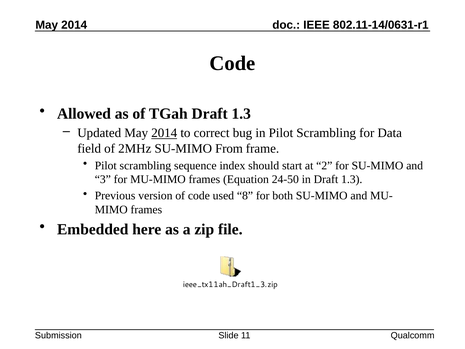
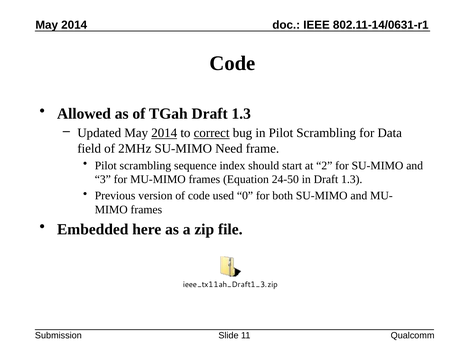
correct underline: none -> present
From: From -> Need
8: 8 -> 0
